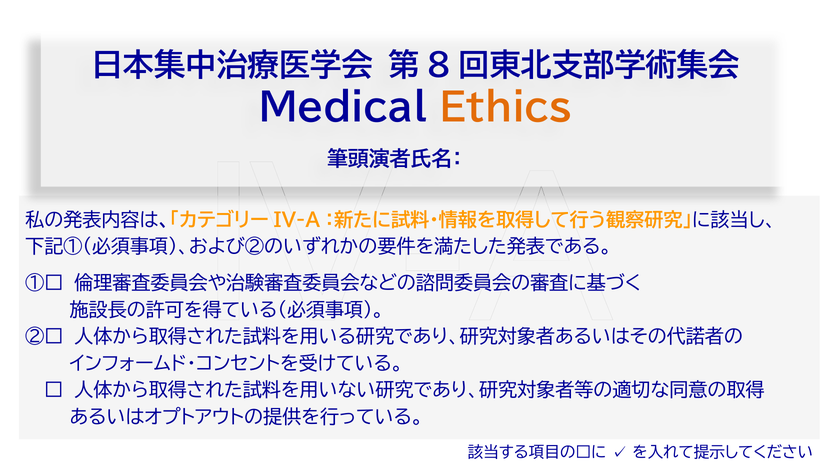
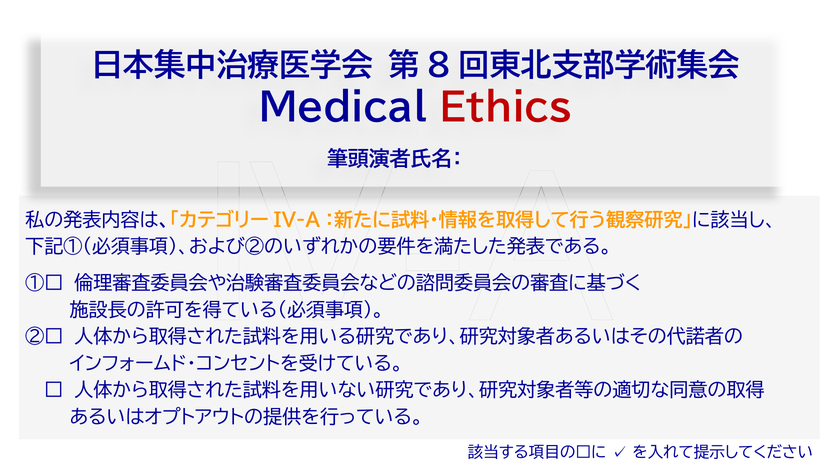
Ethics colour: orange -> red
